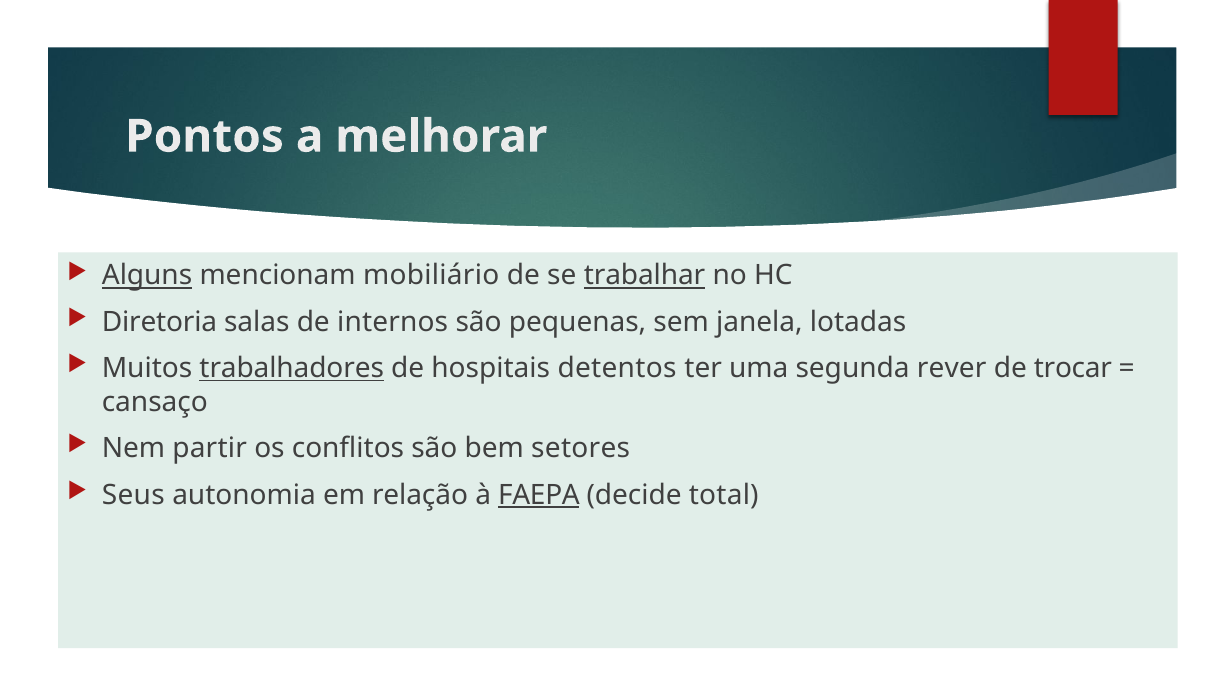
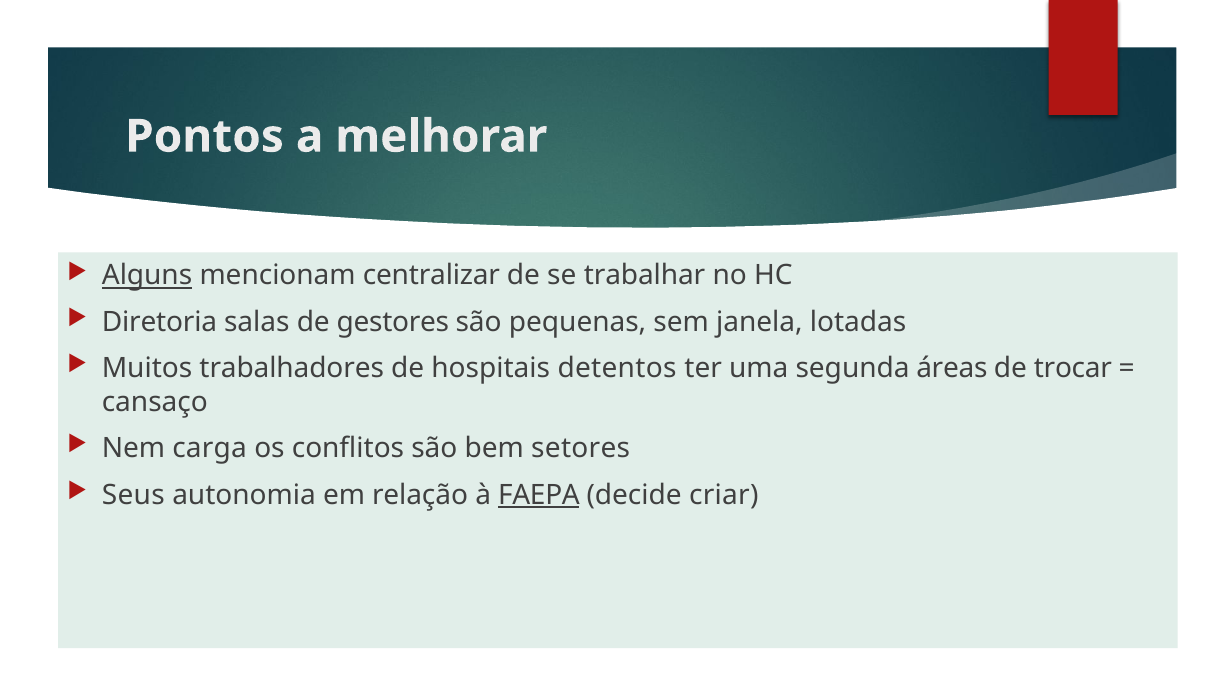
mobiliário: mobiliário -> centralizar
trabalhar underline: present -> none
internos: internos -> gestores
trabalhadores underline: present -> none
rever: rever -> áreas
partir: partir -> carga
total: total -> criar
